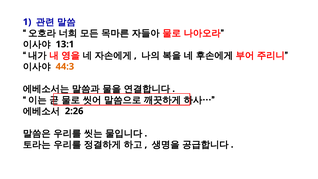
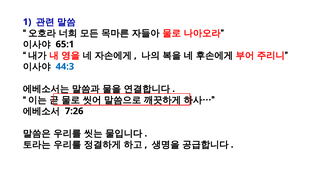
13:1: 13:1 -> 65:1
44:3 colour: orange -> blue
2:26: 2:26 -> 7:26
